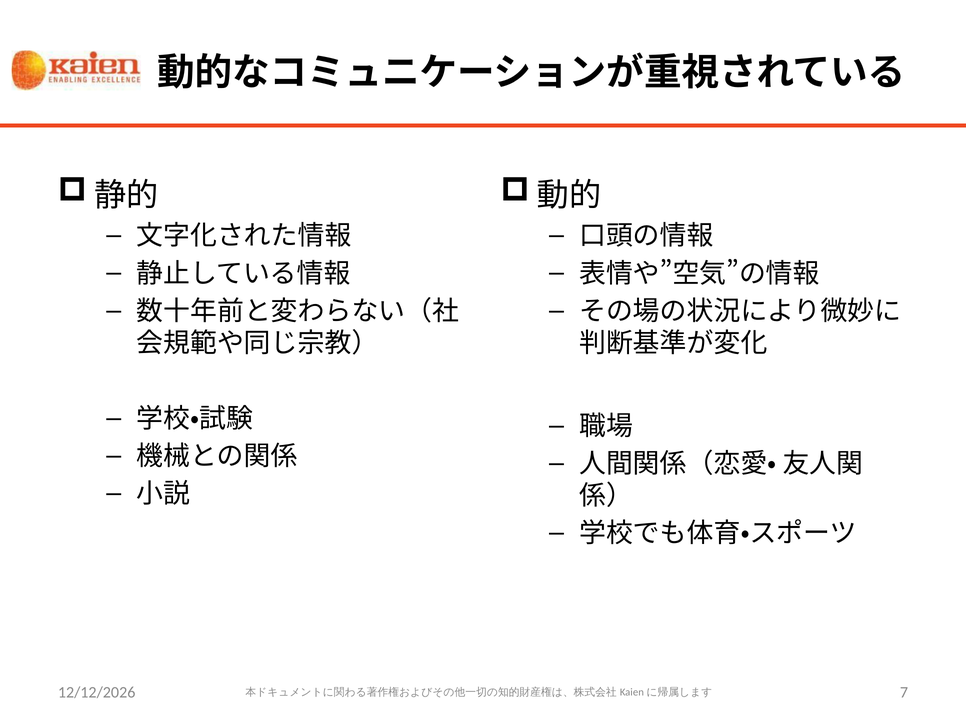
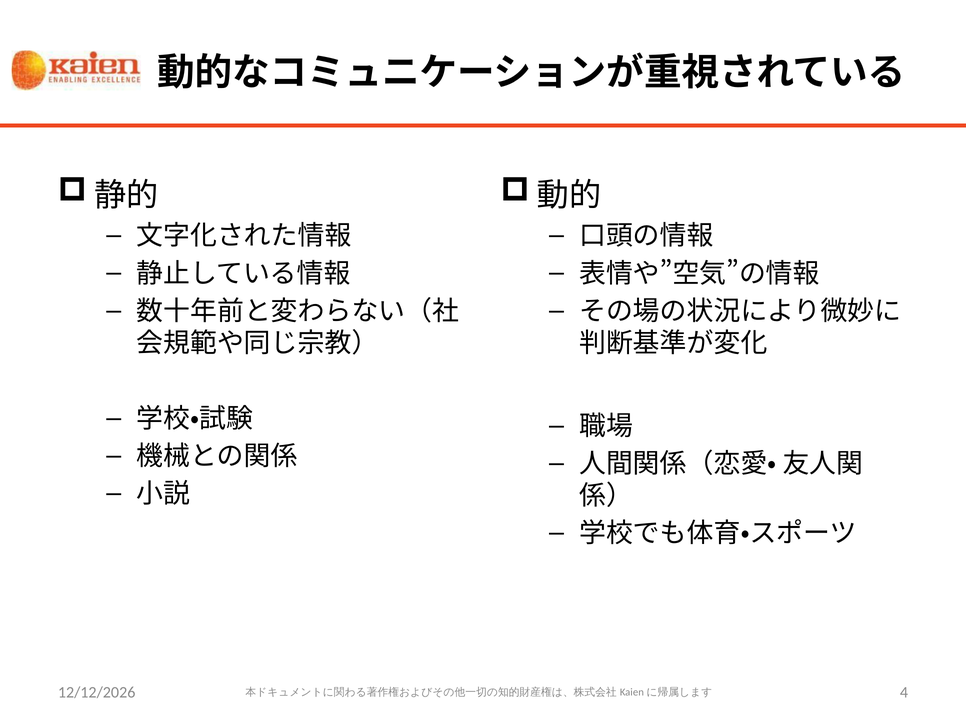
7: 7 -> 4
